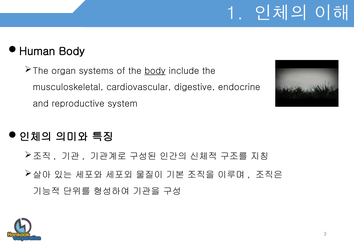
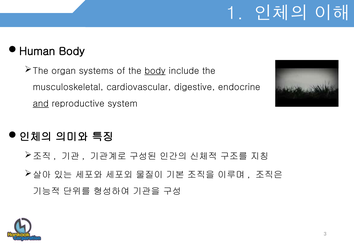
and underline: none -> present
